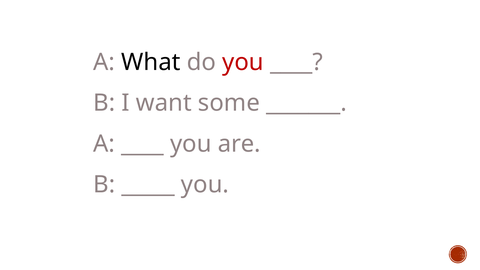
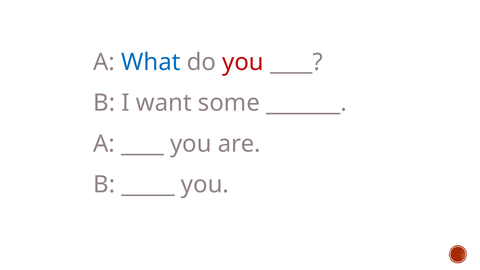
What colour: black -> blue
